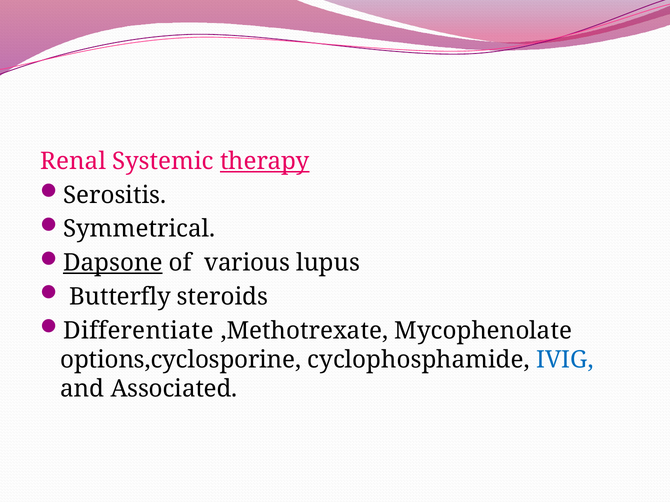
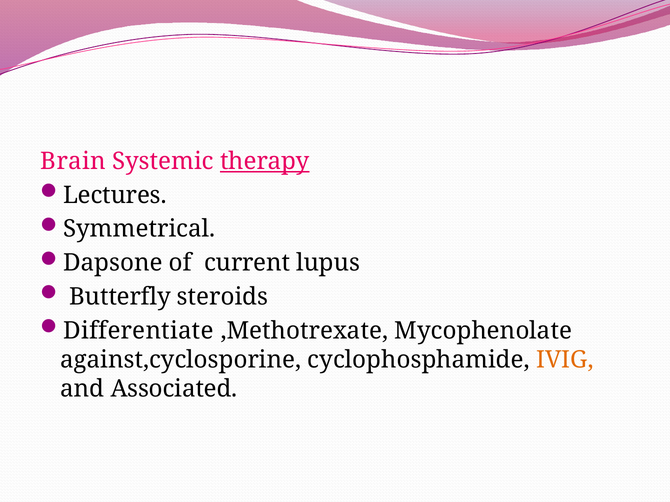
Renal: Renal -> Brain
Serositis: Serositis -> Lectures
Dapsone underline: present -> none
various: various -> current
options,cyclosporine: options,cyclosporine -> against,cyclosporine
IVIG colour: blue -> orange
